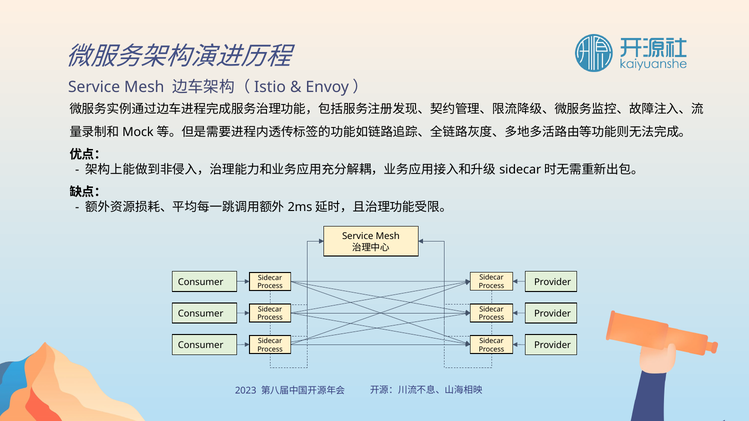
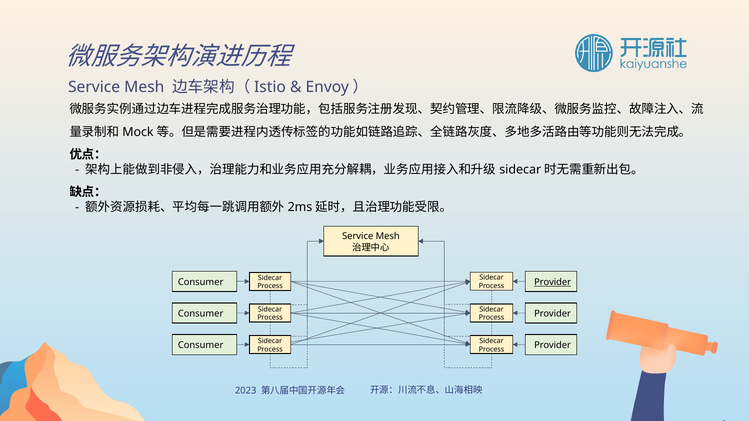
Provider at (553, 282) underline: none -> present
